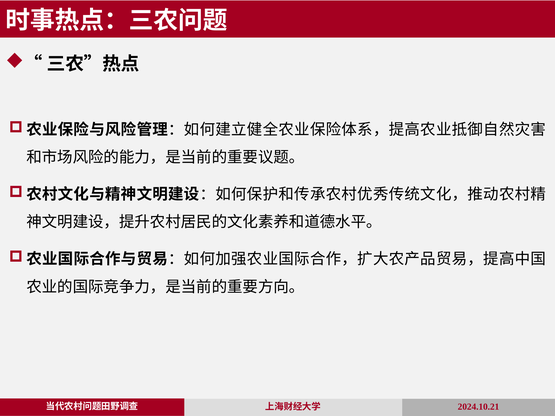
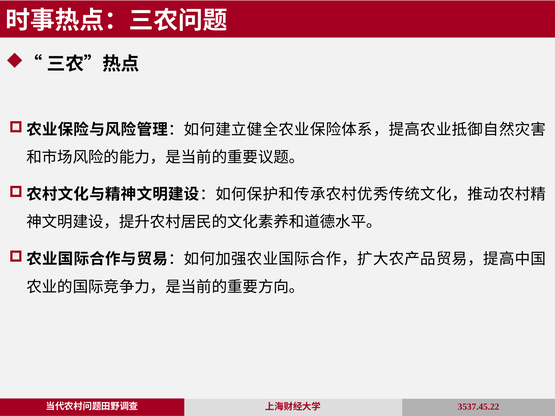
2024.10.21: 2024.10.21 -> 3537.45.22
